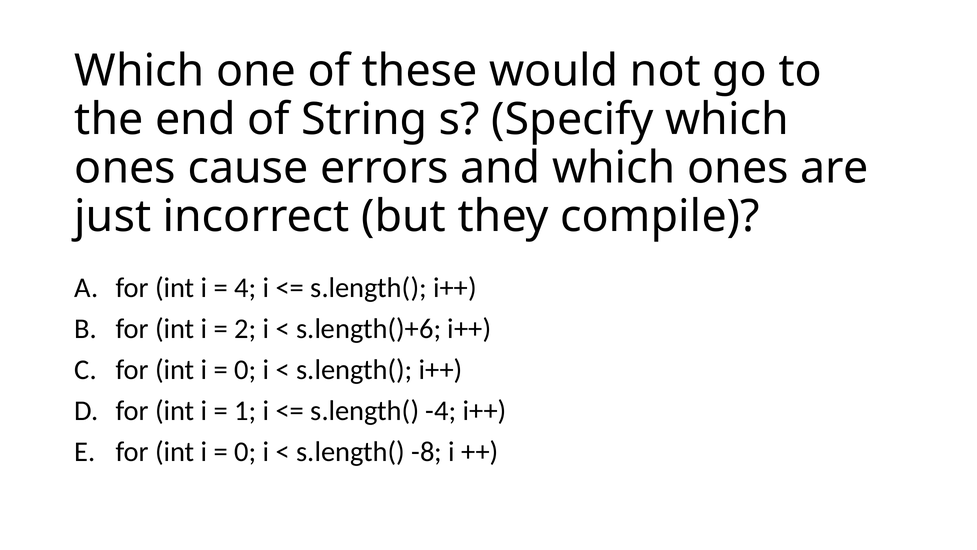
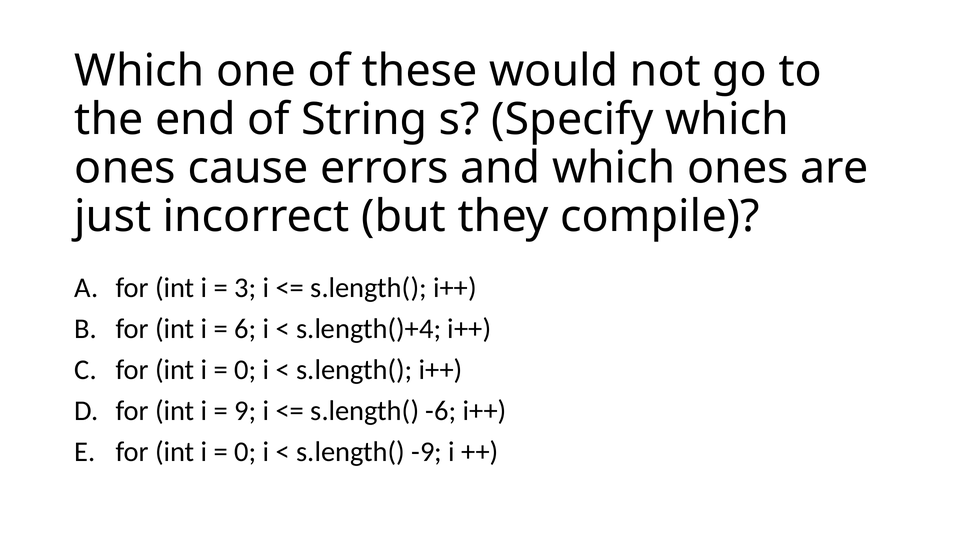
4: 4 -> 3
2: 2 -> 6
s.length()+6: s.length()+6 -> s.length()+4
1: 1 -> 9
-4: -4 -> -6
-8: -8 -> -9
